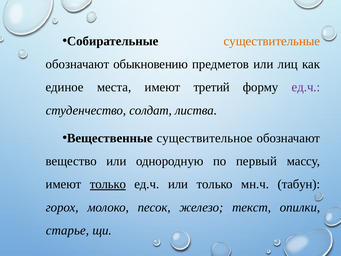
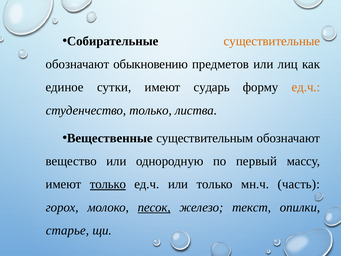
места: места -> сутки
третий: третий -> сударь
ед.ч at (306, 87) colour: purple -> orange
студенчество солдат: солдат -> только
существительное: существительное -> существительным
табун: табун -> часть
песок underline: none -> present
